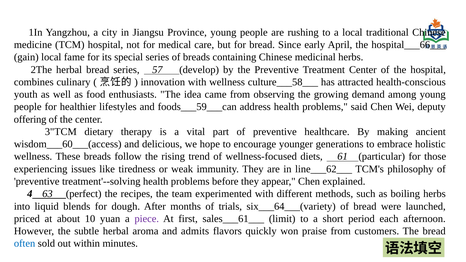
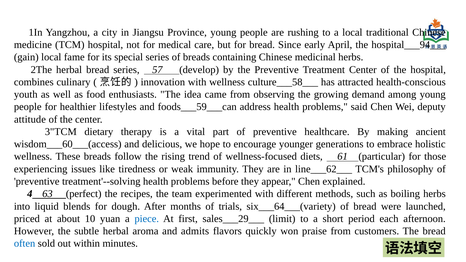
hospital___66___: hospital___66___ -> hospital___94___
offering: offering -> attitude
piece colour: purple -> blue
sales___61___: sales___61___ -> sales___29___
